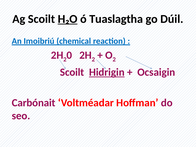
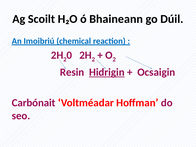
H₂O underline: present -> none
Tuaslagtha: Tuaslagtha -> Bhaineann
Scoilt at (72, 72): Scoilt -> Resin
